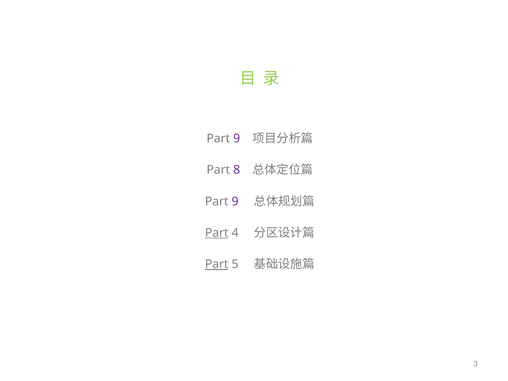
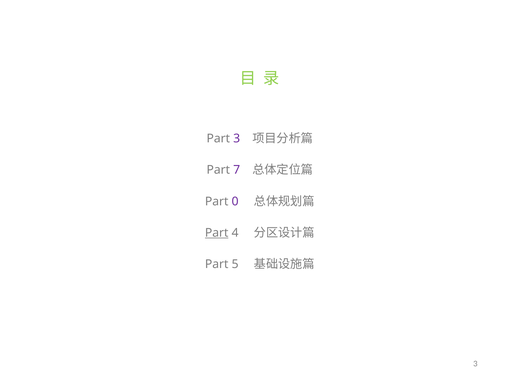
9 at (237, 139): 9 -> 3
8: 8 -> 7
9 at (235, 201): 9 -> 0
Part at (217, 264) underline: present -> none
